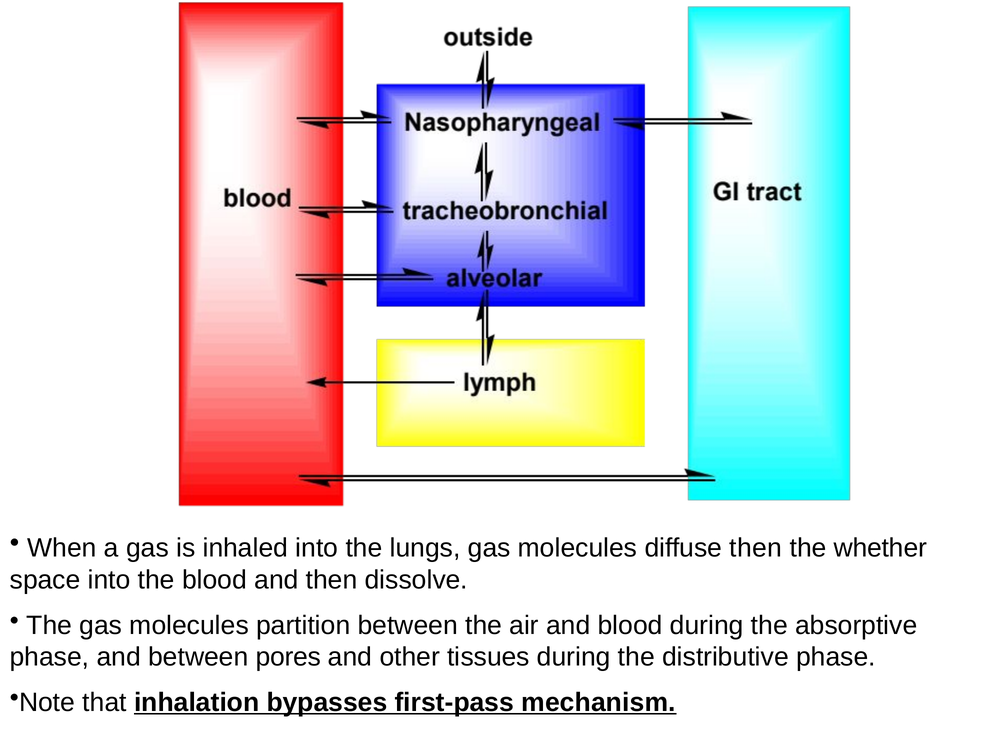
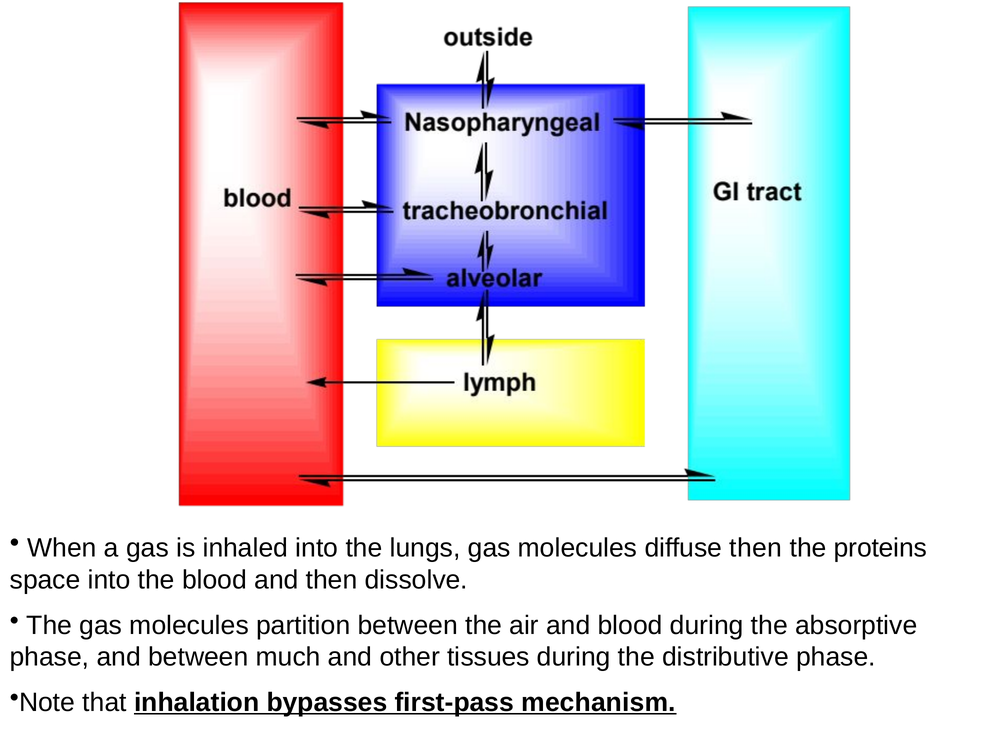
whether: whether -> proteins
pores: pores -> much
